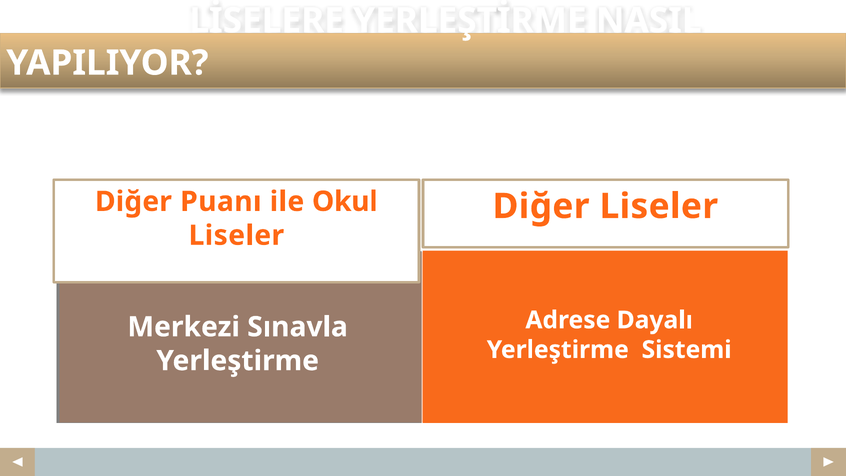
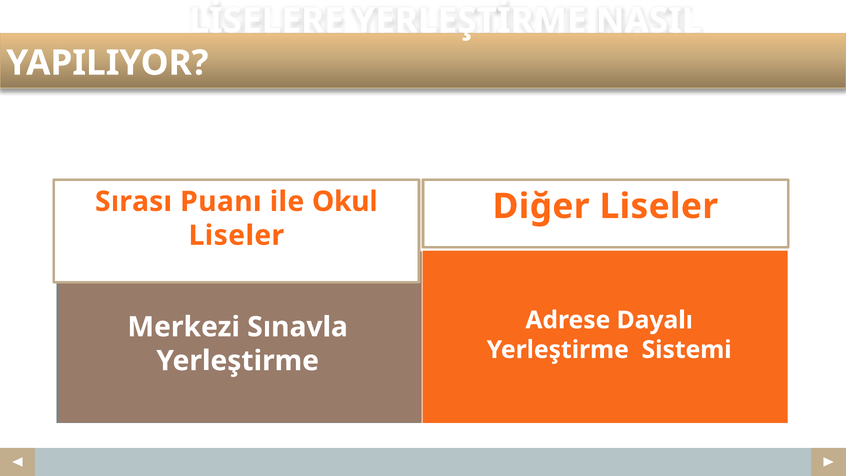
Diğer at (133, 202): Diğer -> Sırası
